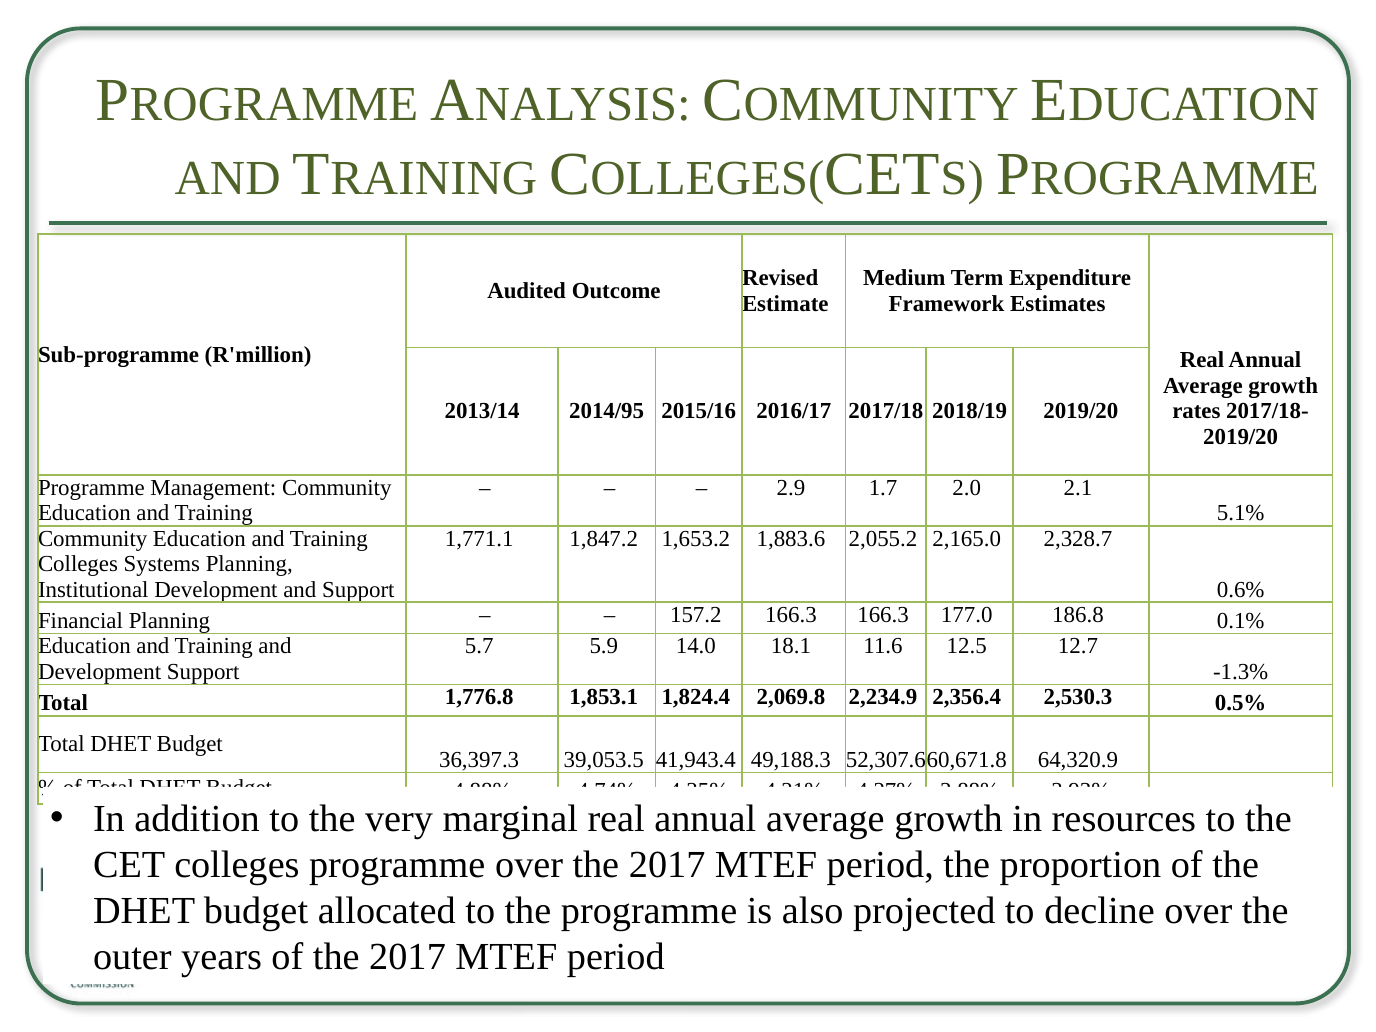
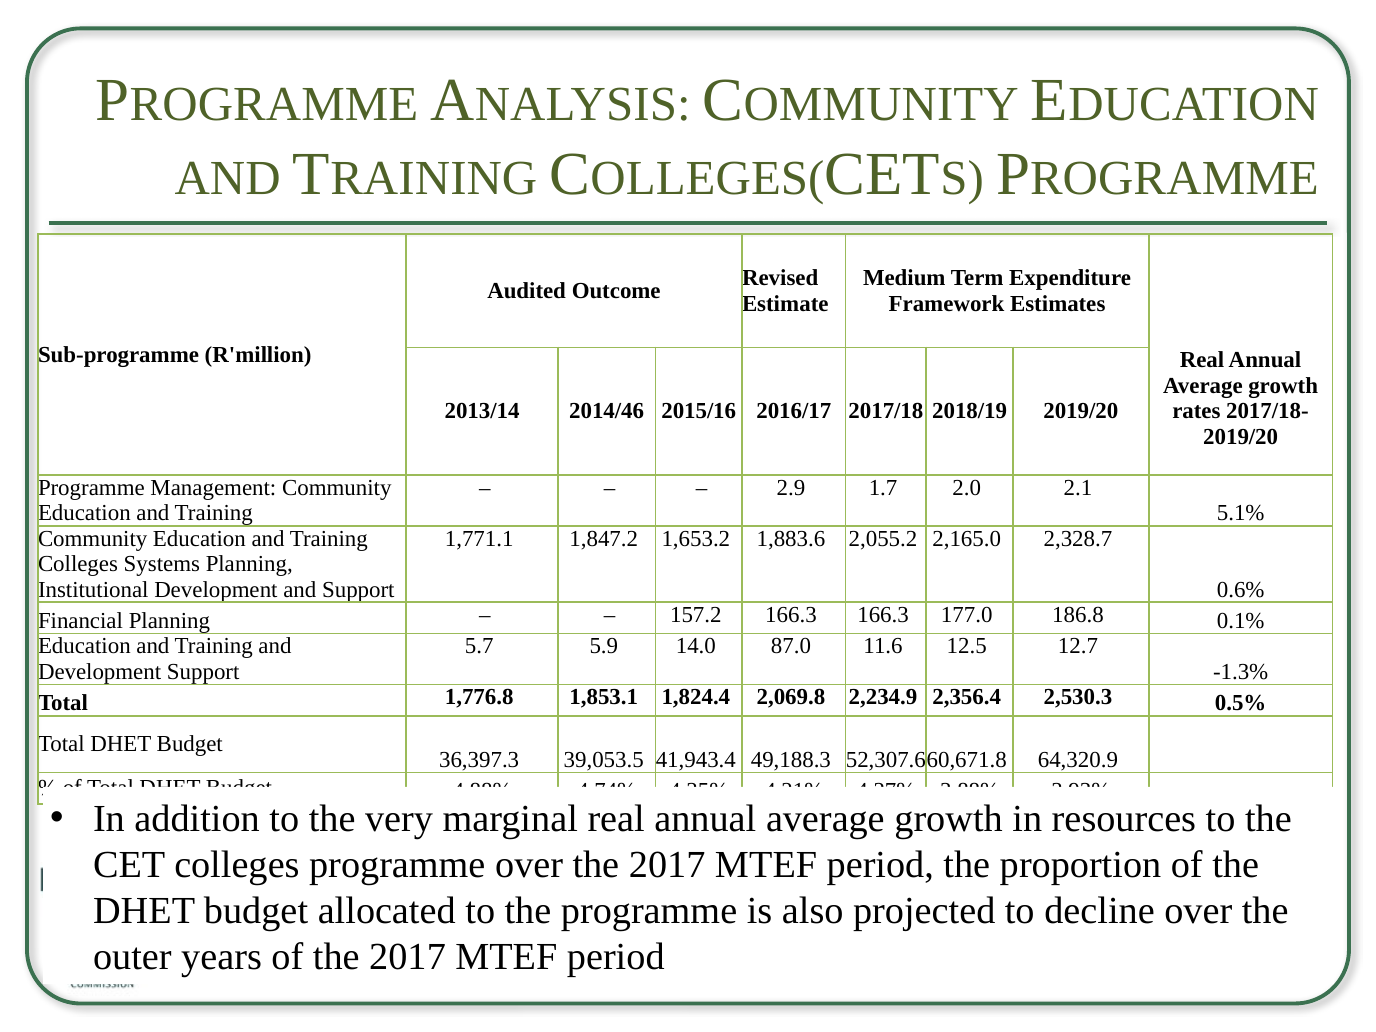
2014/95: 2014/95 -> 2014/46
18.1: 18.1 -> 87.0
